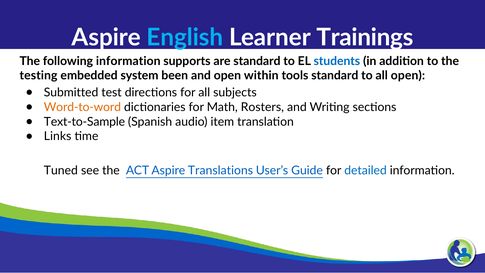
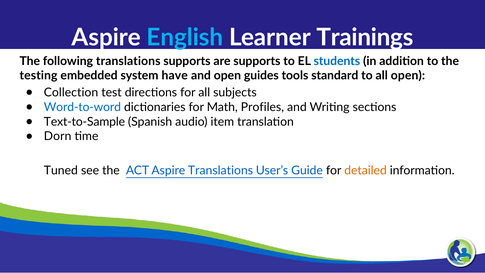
following information: information -> translations
are standard: standard -> supports
been: been -> have
within: within -> guides
Submitted: Submitted -> Collection
Word-to-word colour: orange -> blue
Rosters: Rosters -> Profiles
Links: Links -> Dorn
detailed colour: blue -> orange
